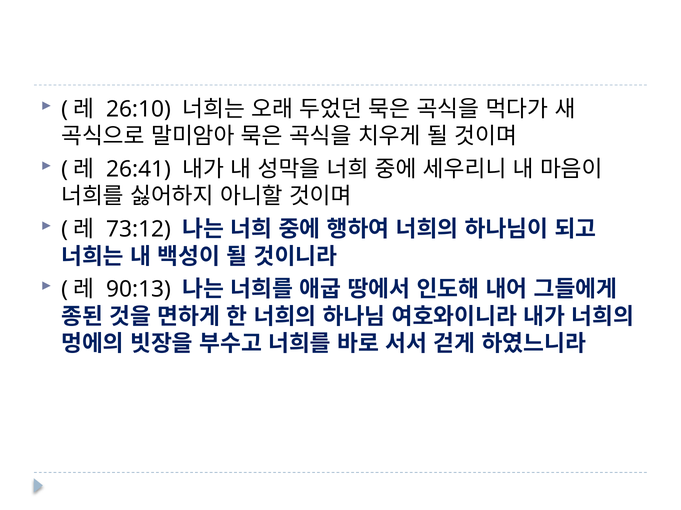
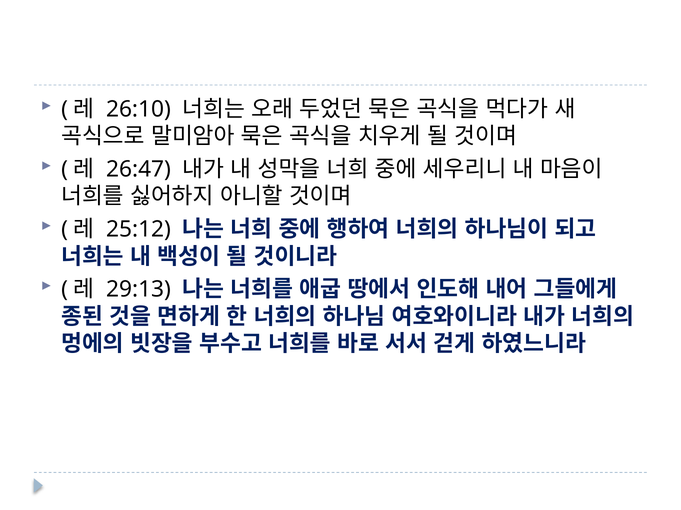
26:41: 26:41 -> 26:47
73:12: 73:12 -> 25:12
90:13: 90:13 -> 29:13
